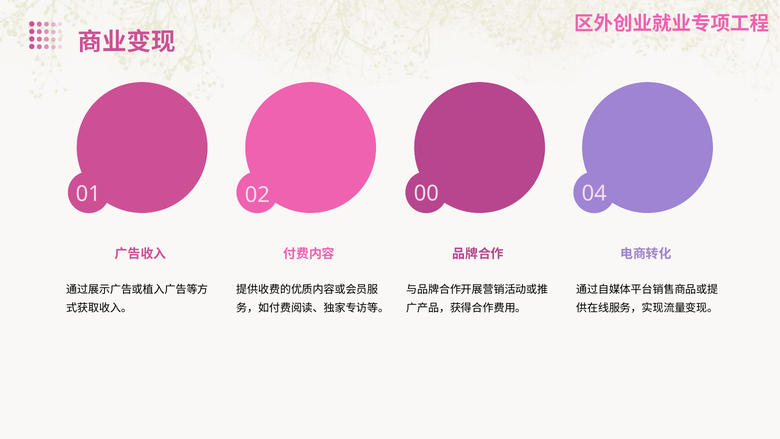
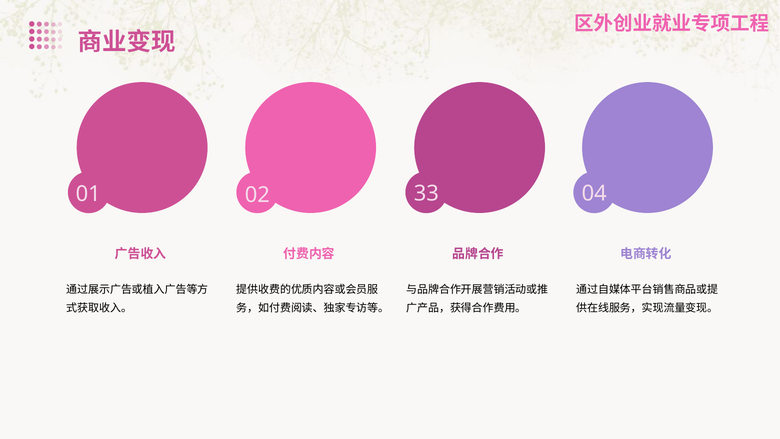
00: 00 -> 33
